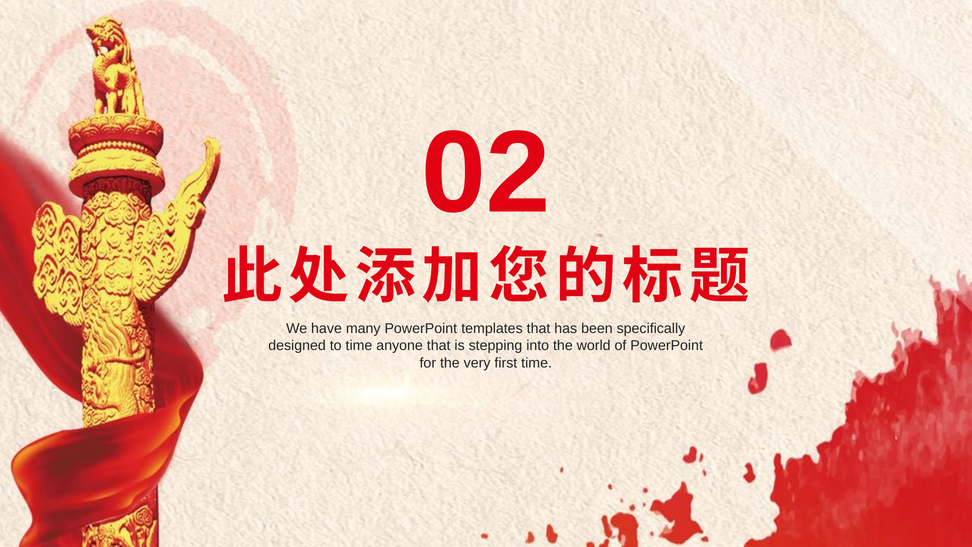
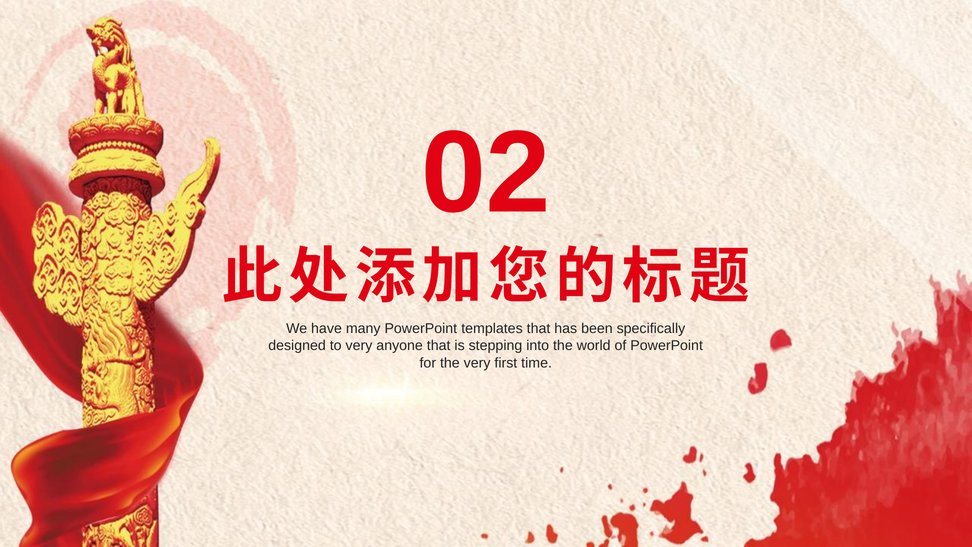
to time: time -> very
